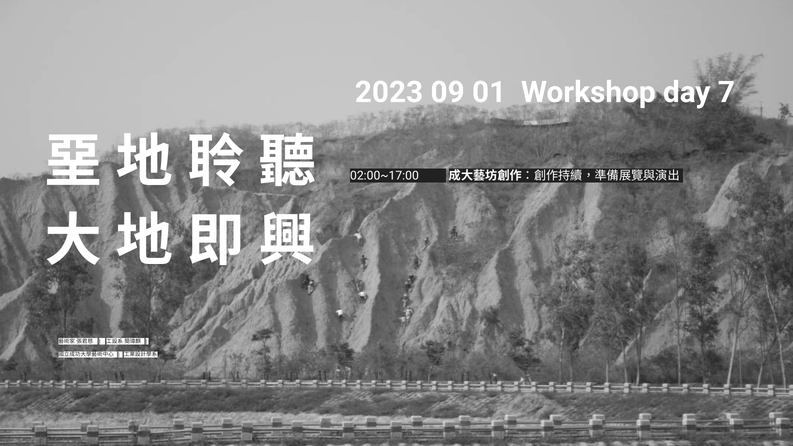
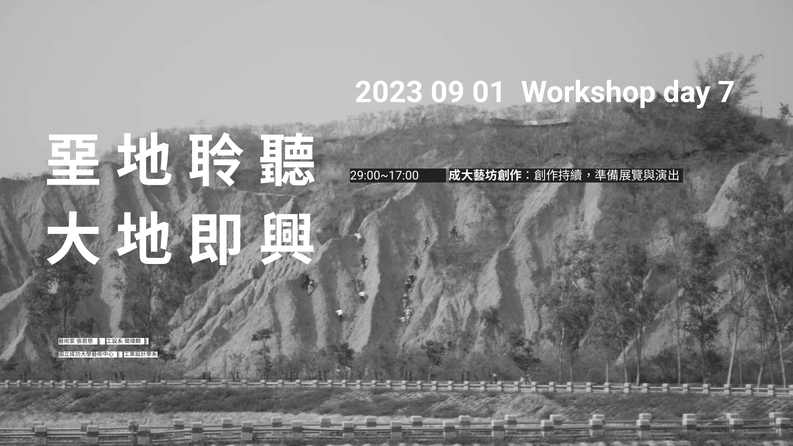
02:00~17:00: 02:00~17:00 -> 29:00~17:00
